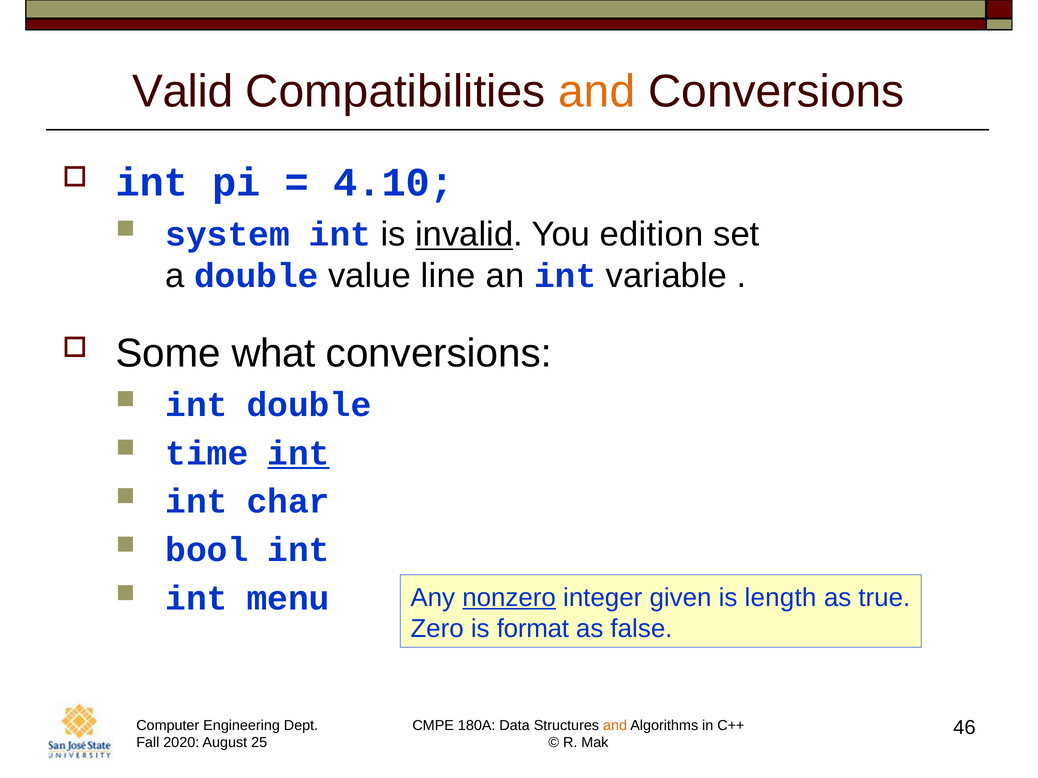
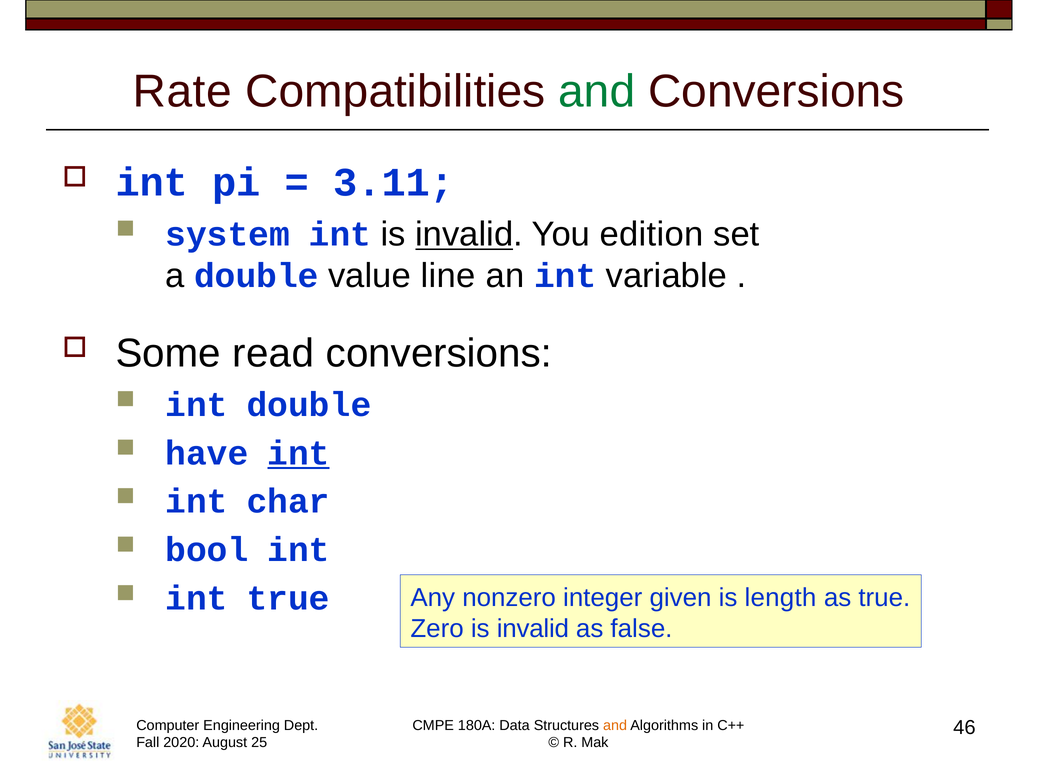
Valid: Valid -> Rate
and at (597, 91) colour: orange -> green
4.10: 4.10 -> 3.11
what: what -> read
time: time -> have
menu at (288, 599): menu -> true
nonzero underline: present -> none
Zero is format: format -> invalid
